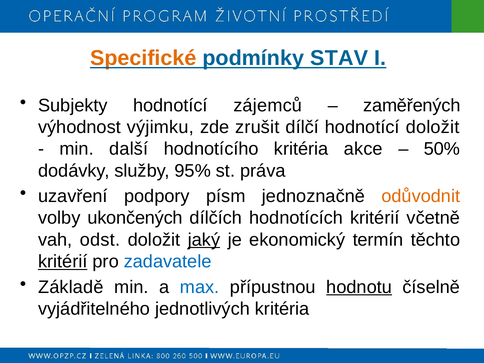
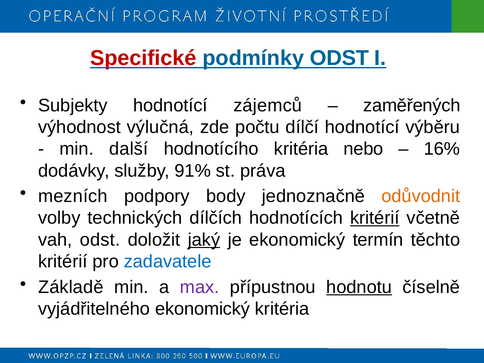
Specifické colour: orange -> red
podmínky STAV: STAV -> ODST
výjimku: výjimku -> výlučná
zrušit: zrušit -> počtu
hodnotící doložit: doložit -> výběru
akce: akce -> nebo
50%: 50% -> 16%
95%: 95% -> 91%
uzavření: uzavření -> mezních
písm: písm -> body
ukončených: ukončených -> technických
kritérií at (375, 218) underline: none -> present
kritérií at (63, 262) underline: present -> none
max colour: blue -> purple
vyjádřitelného jednotlivých: jednotlivých -> ekonomický
